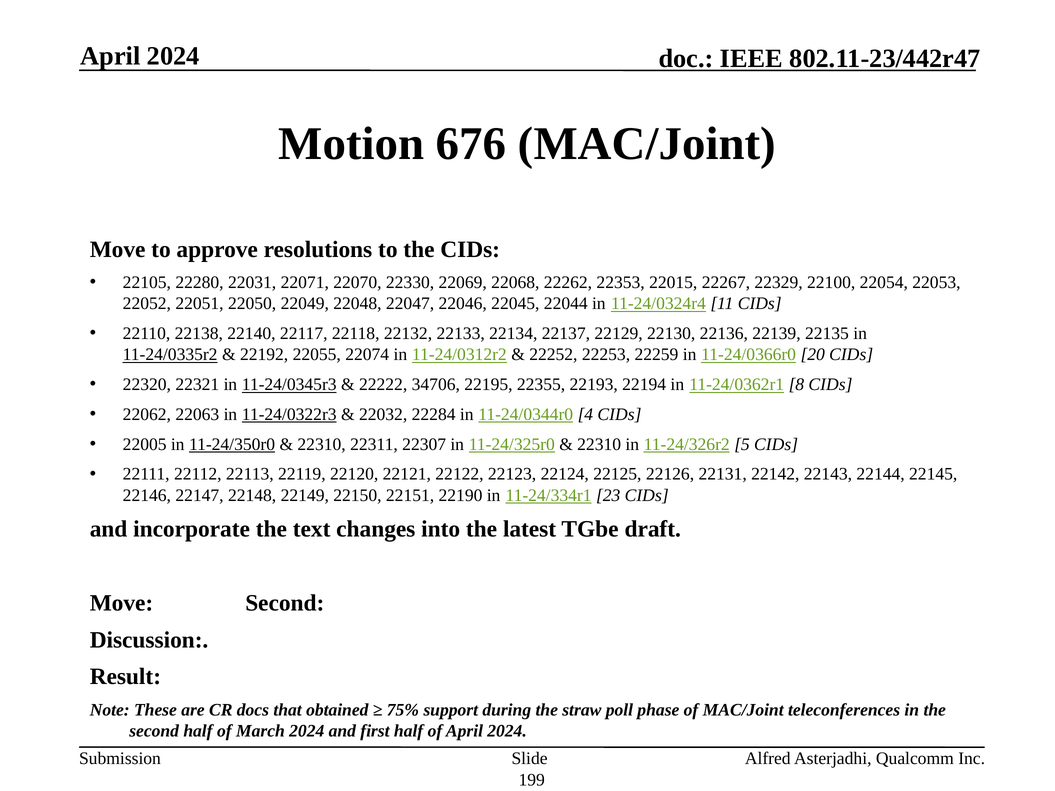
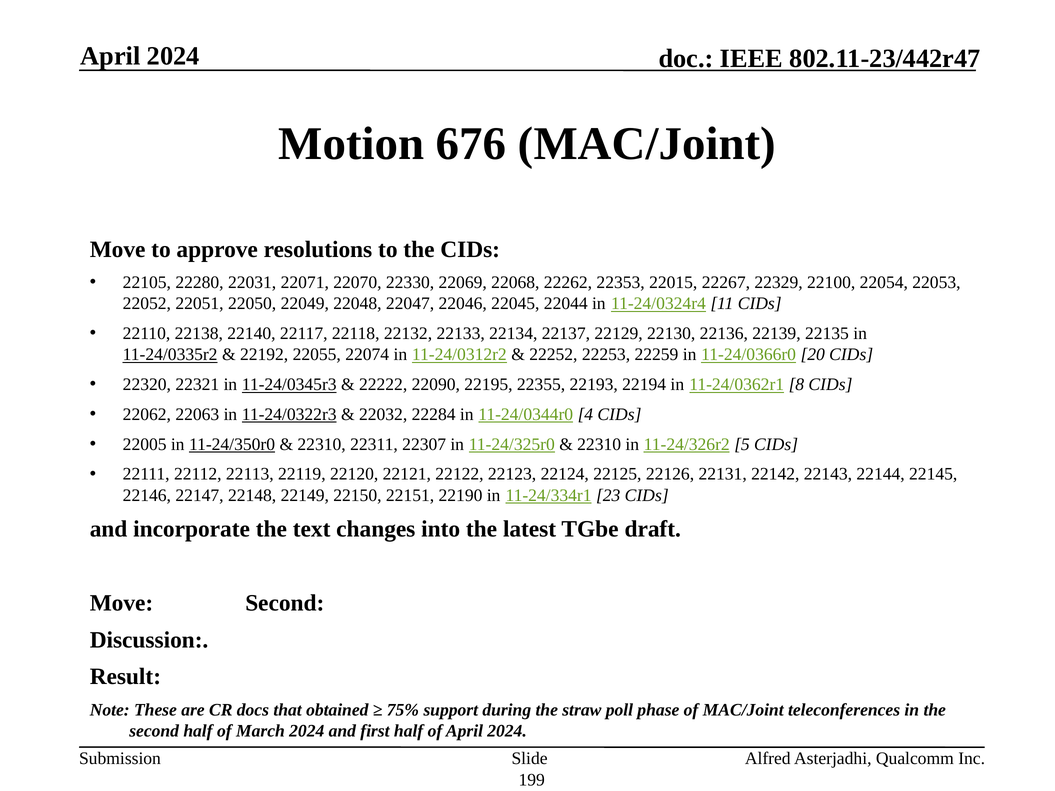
34706: 34706 -> 22090
